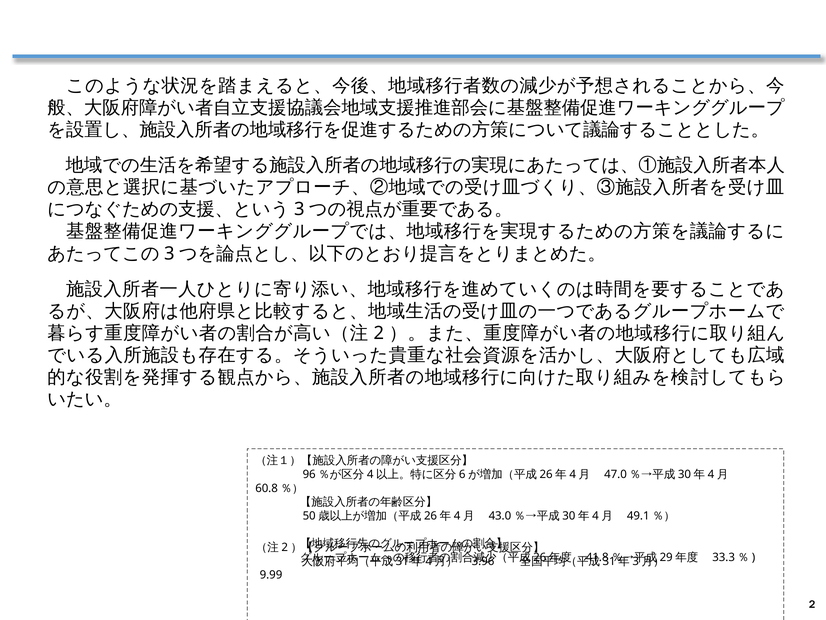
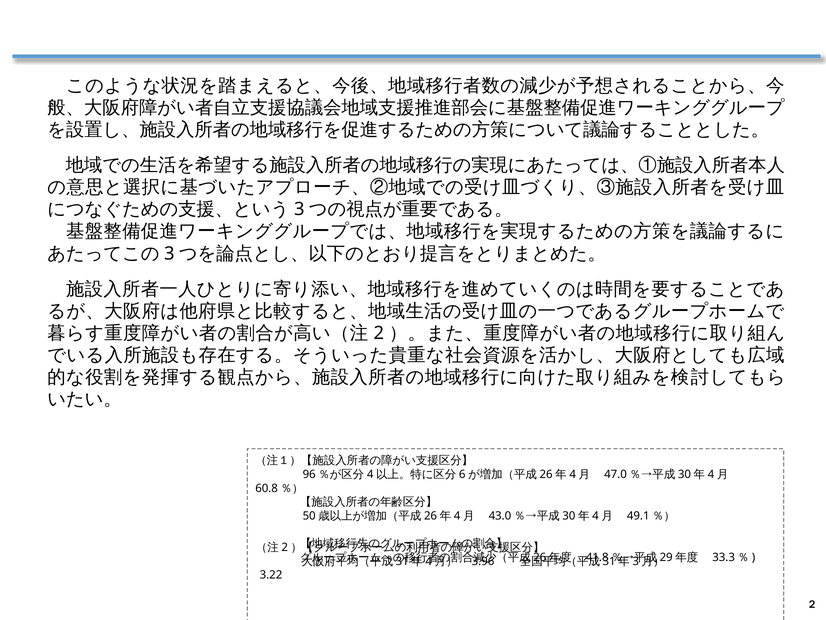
9.99: 9.99 -> 3.22
